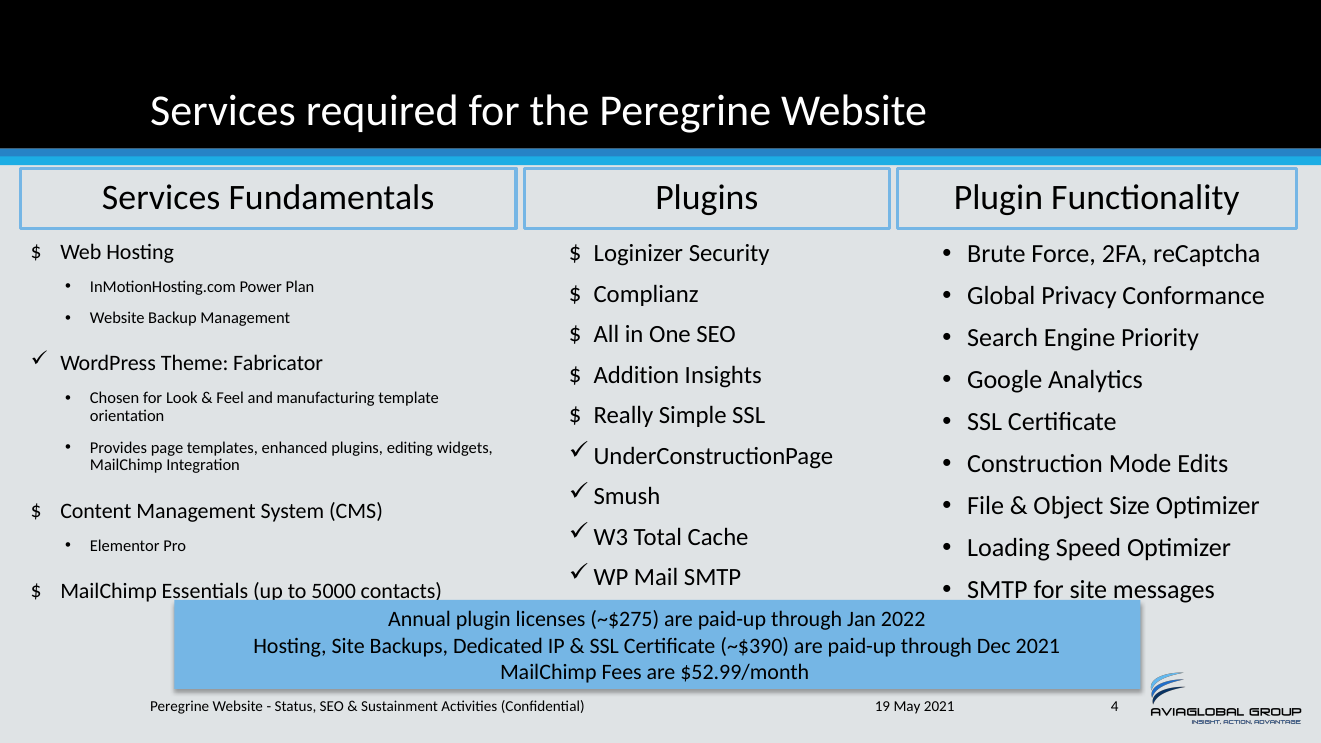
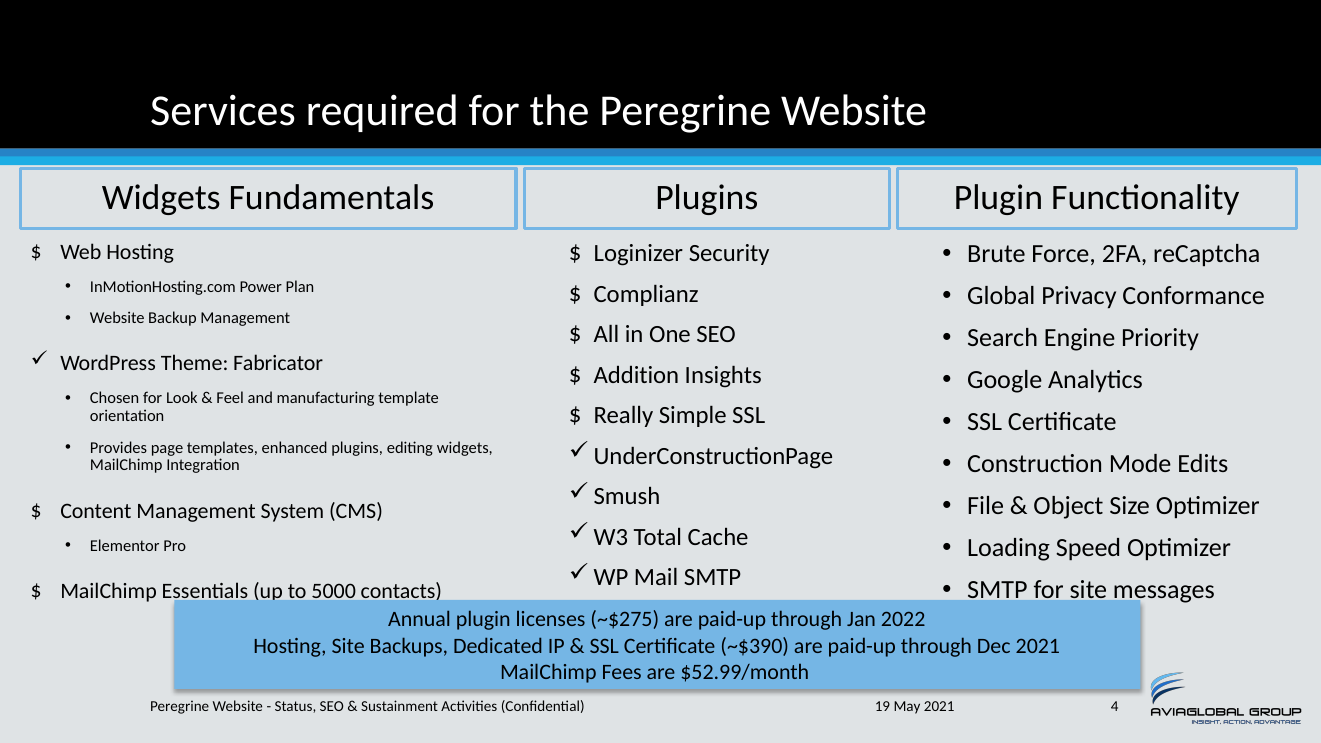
Services at (161, 198): Services -> Widgets
